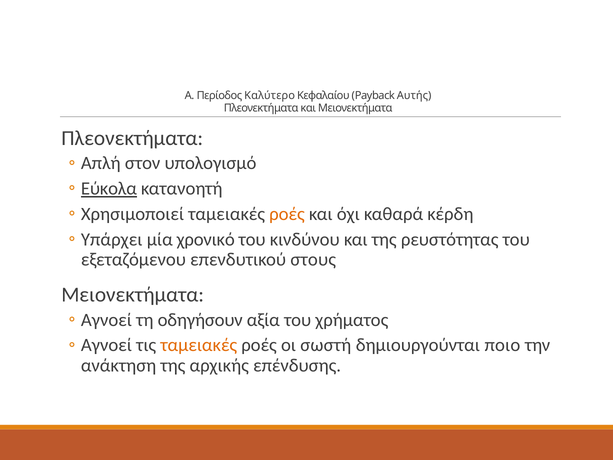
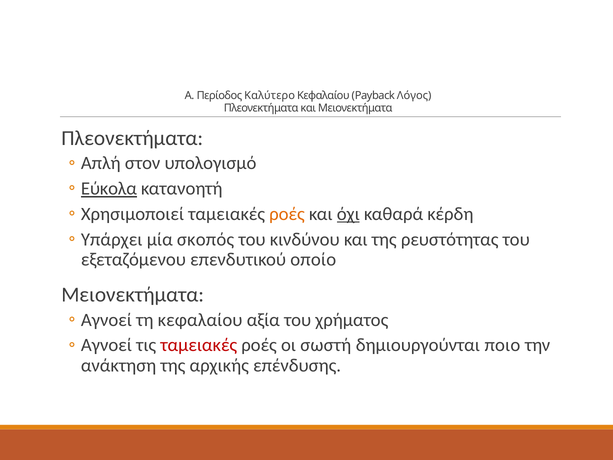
Αυτής: Αυτής -> Λόγος
όχι underline: none -> present
χρονικό: χρονικό -> σκοπός
στους: στους -> οποίο
τη οδηγήσουν: οδηγήσουν -> κεφαλαίου
ταμειακές at (199, 345) colour: orange -> red
